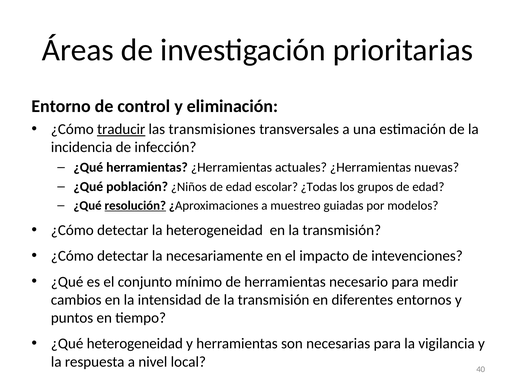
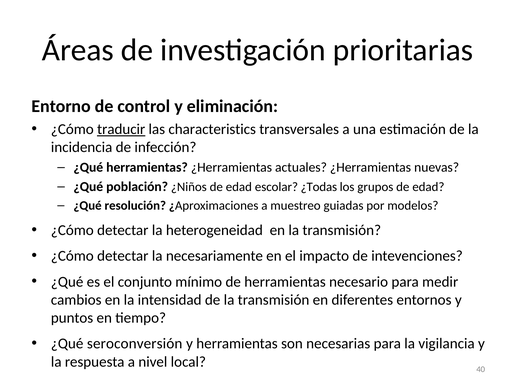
transmisiones: transmisiones -> characteristics
resolución underline: present -> none
¿Qué heterogeneidad: heterogeneidad -> seroconversión
